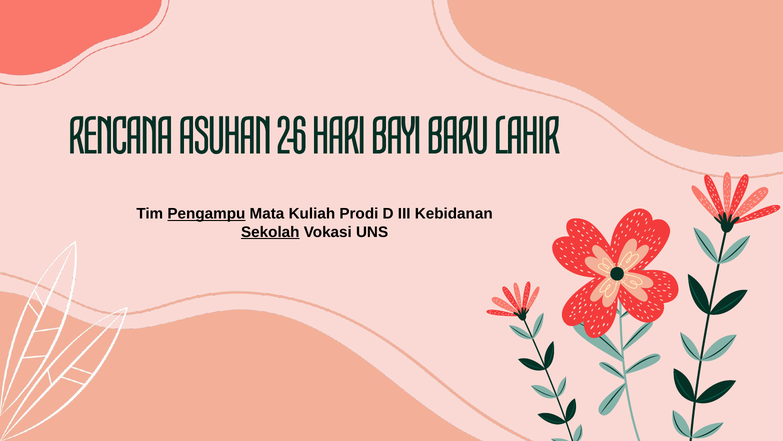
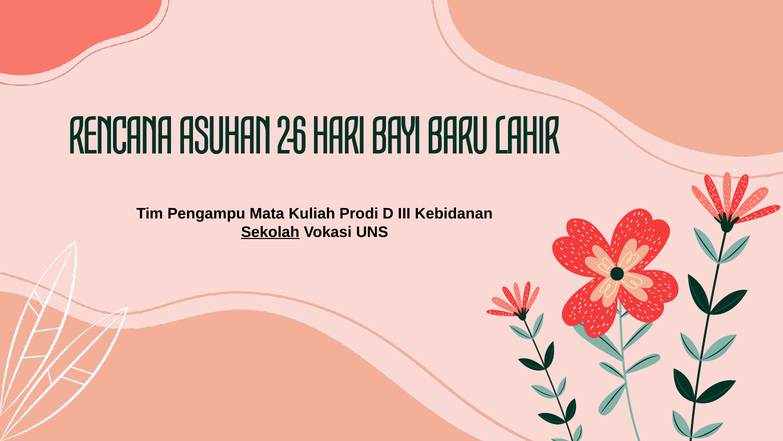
Pengampu underline: present -> none
